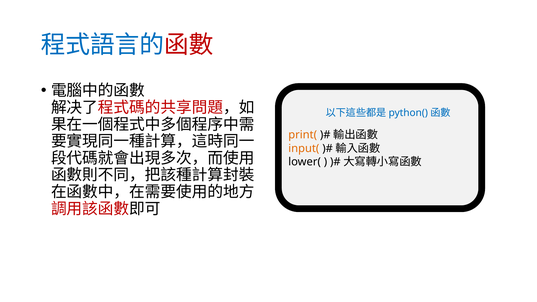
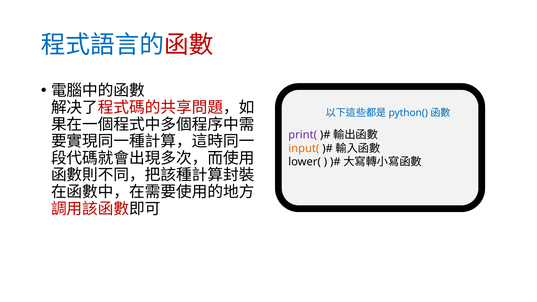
print( colour: orange -> purple
